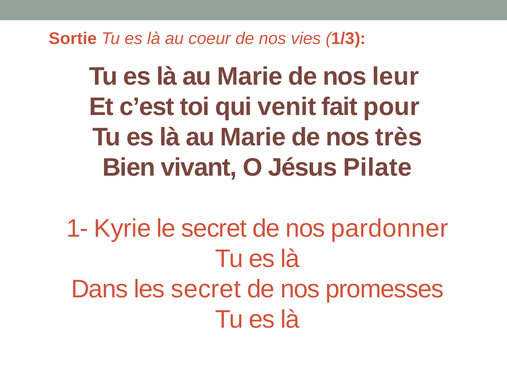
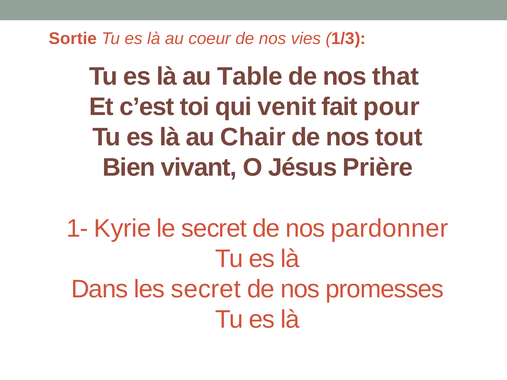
Marie at (250, 76): Marie -> Table
leur: leur -> that
Marie at (253, 137): Marie -> Chair
très: très -> tout
Pilate: Pilate -> Prière
